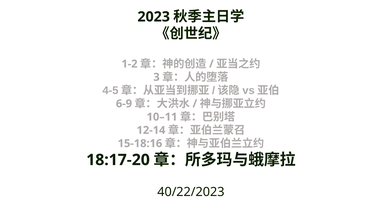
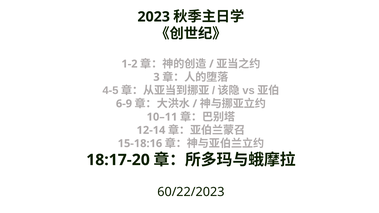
40/22/2023: 40/22/2023 -> 60/22/2023
